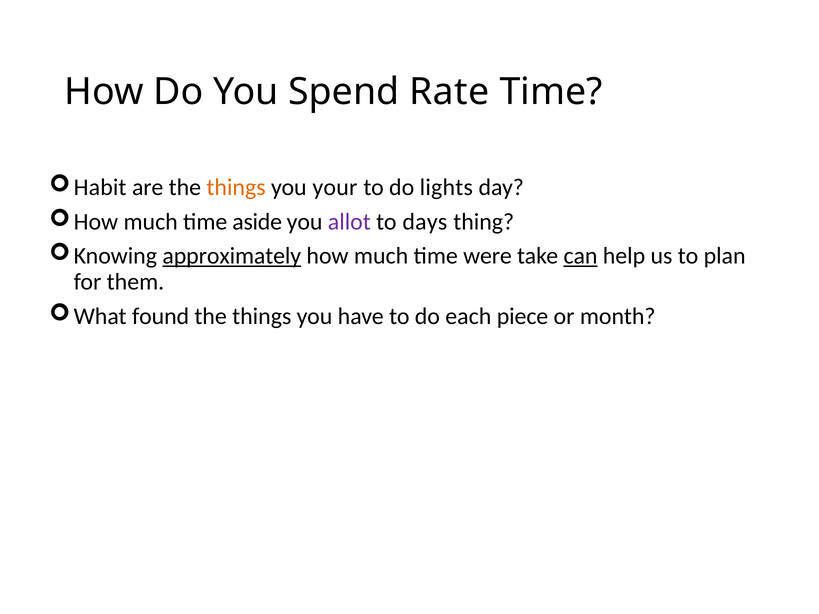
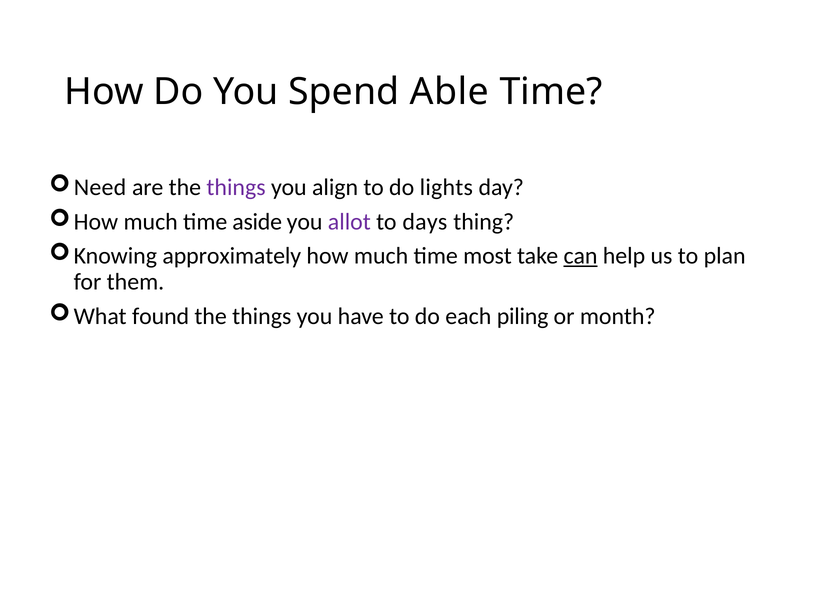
Rate: Rate -> Able
Habit: Habit -> Need
things at (236, 187) colour: orange -> purple
your: your -> align
approximately underline: present -> none
were: were -> most
piece: piece -> piling
